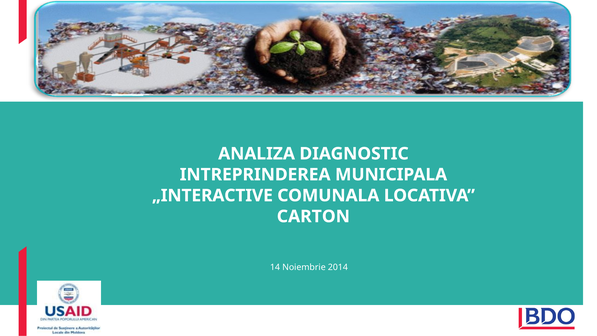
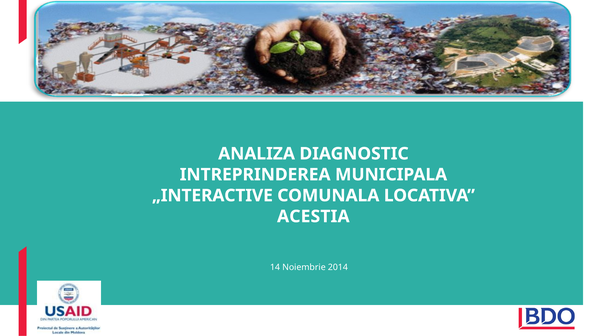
CARTON: CARTON -> ACESTIA
